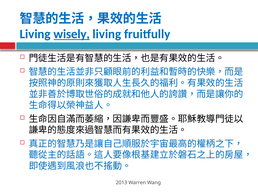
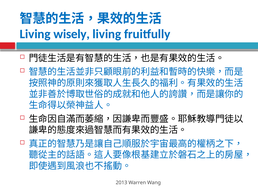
wisely underline: present -> none
